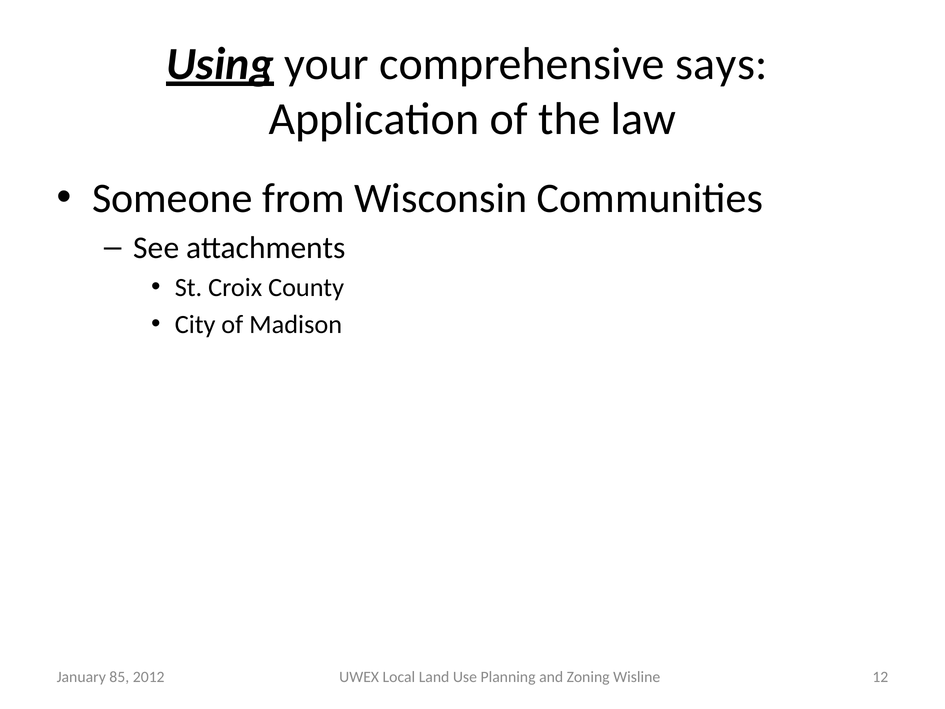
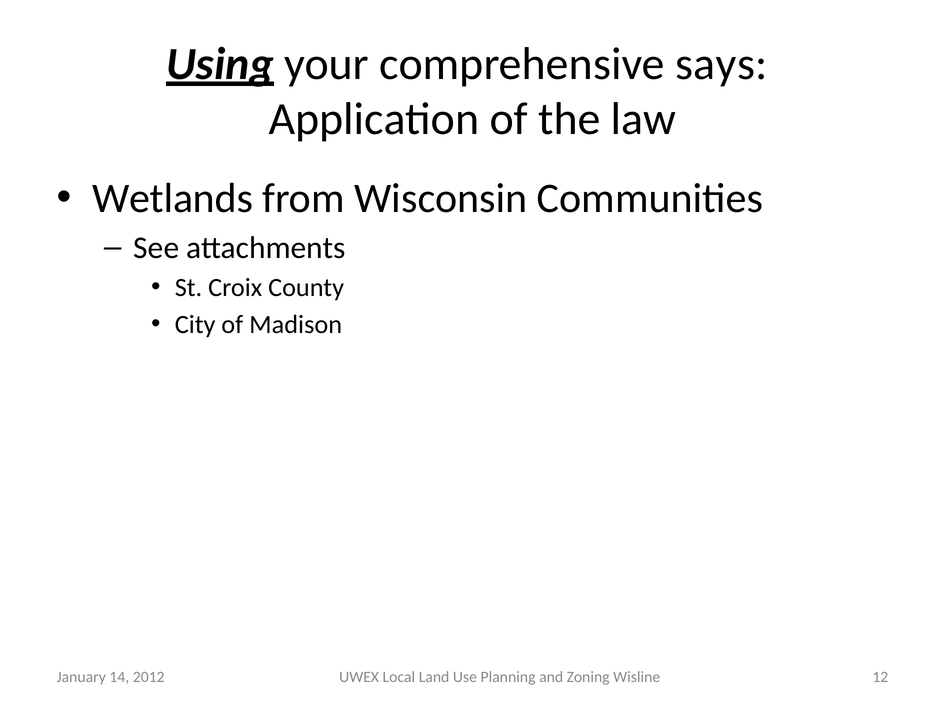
Someone: Someone -> Wetlands
85: 85 -> 14
